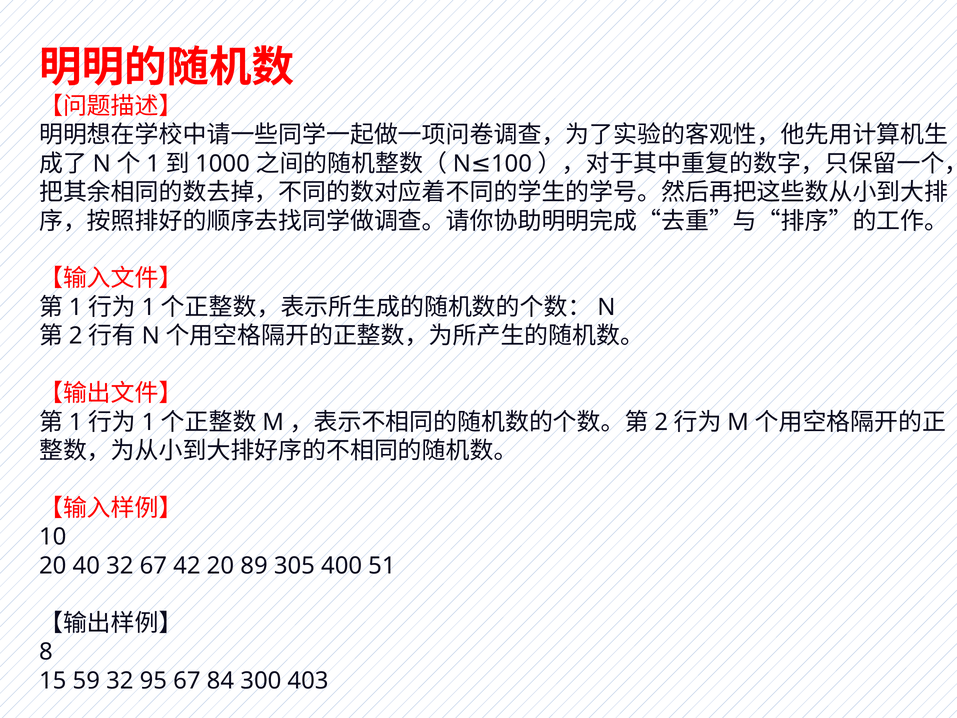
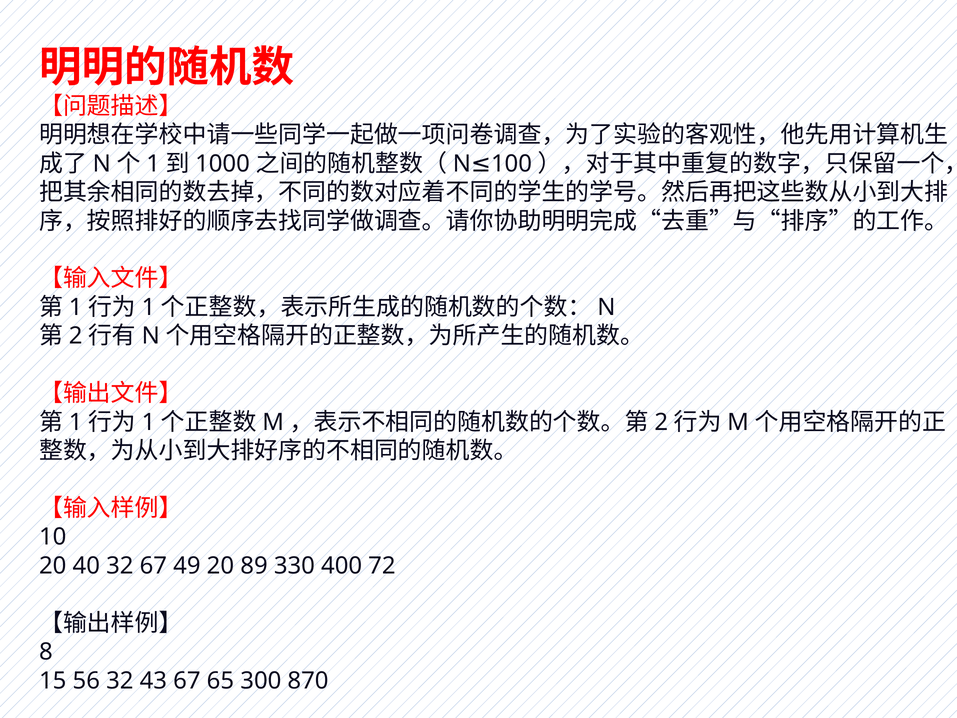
42: 42 -> 49
305: 305 -> 330
51: 51 -> 72
59: 59 -> 56
95: 95 -> 43
84: 84 -> 65
403: 403 -> 870
